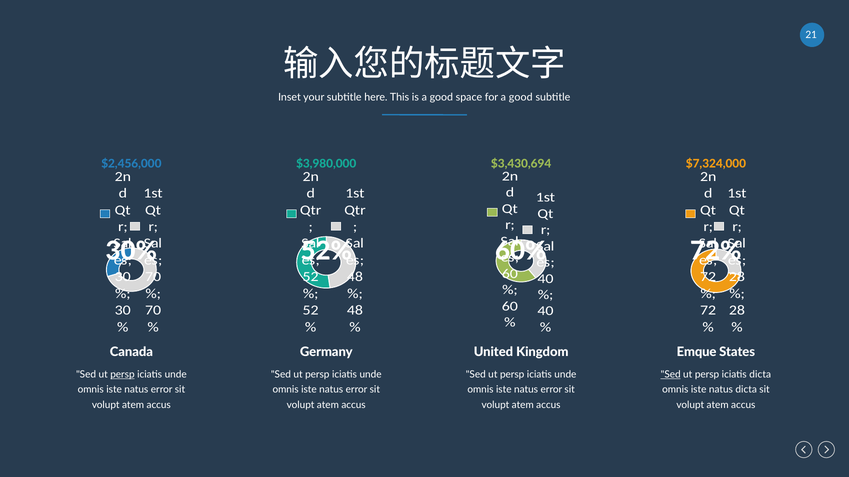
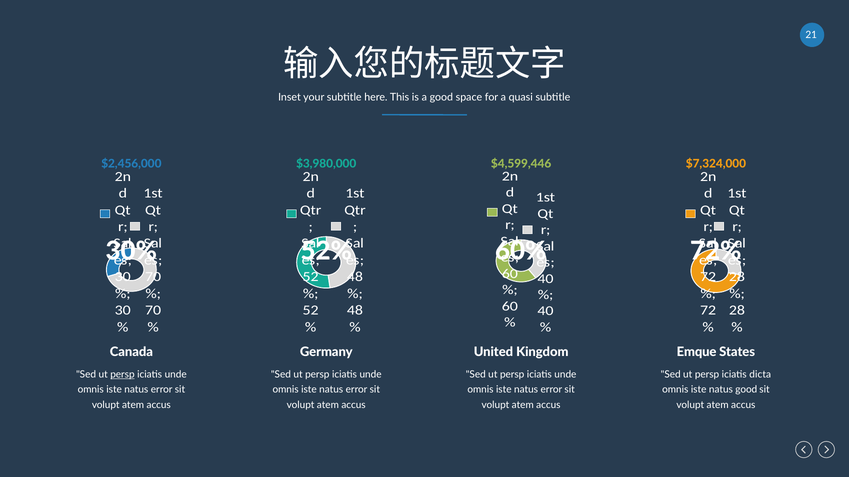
for a good: good -> quasi
$3,430,694: $3,430,694 -> $4,599,446
Sed at (671, 375) underline: present -> none
natus dicta: dicta -> good
